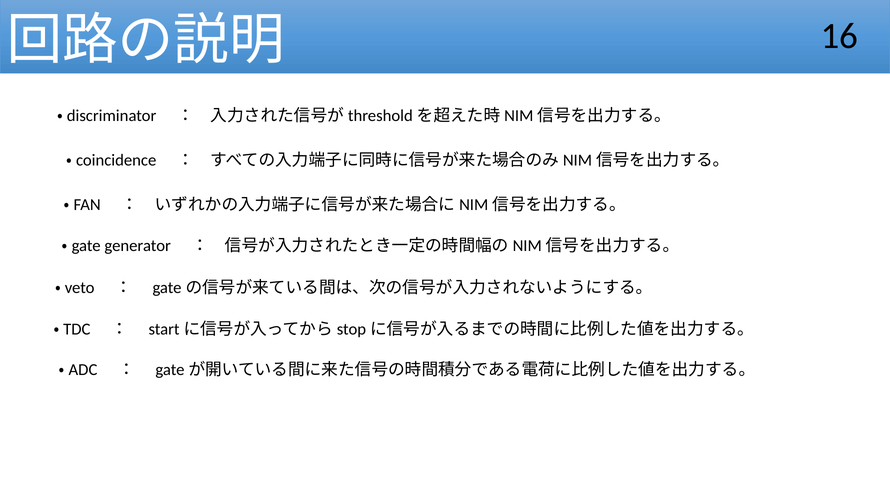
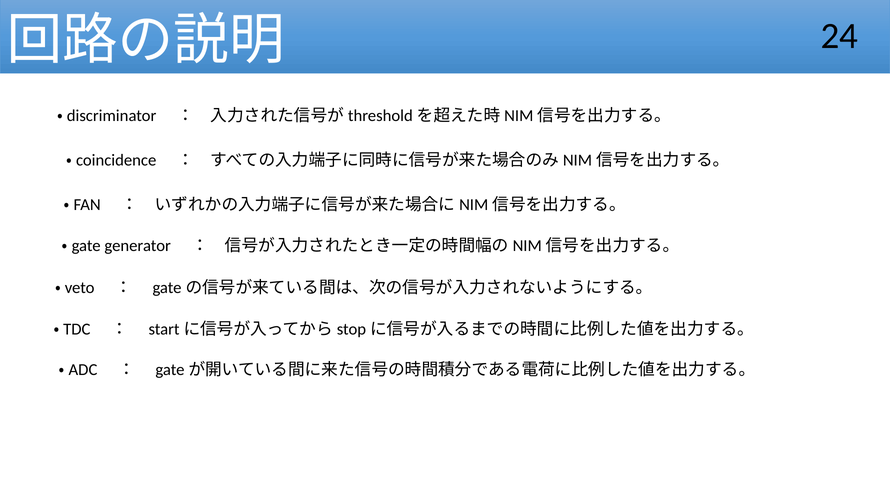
16: 16 -> 24
